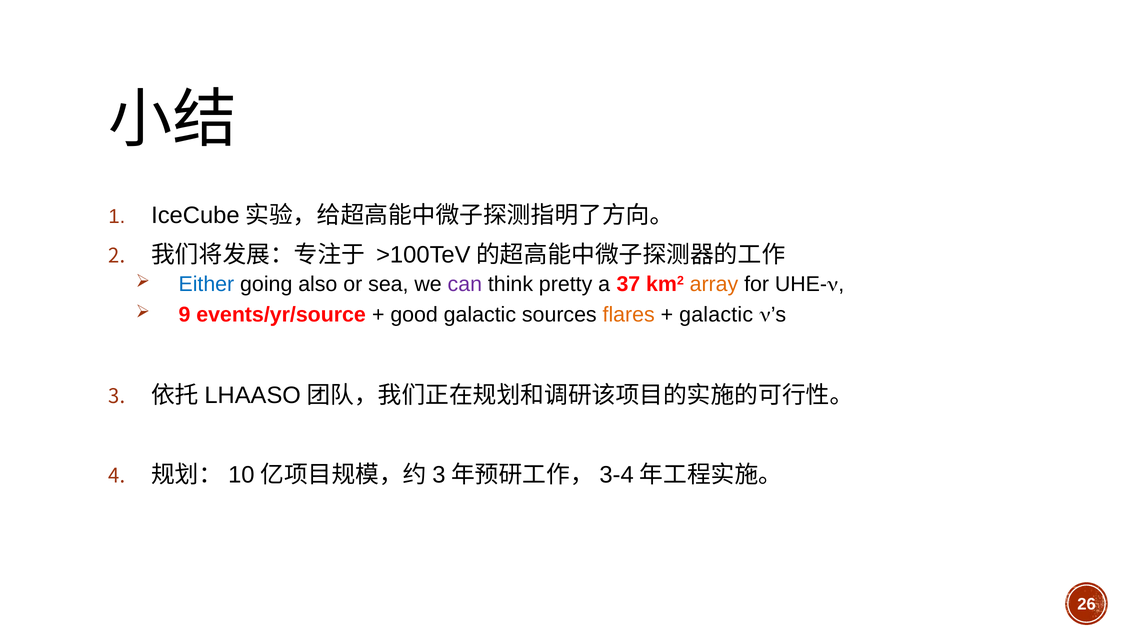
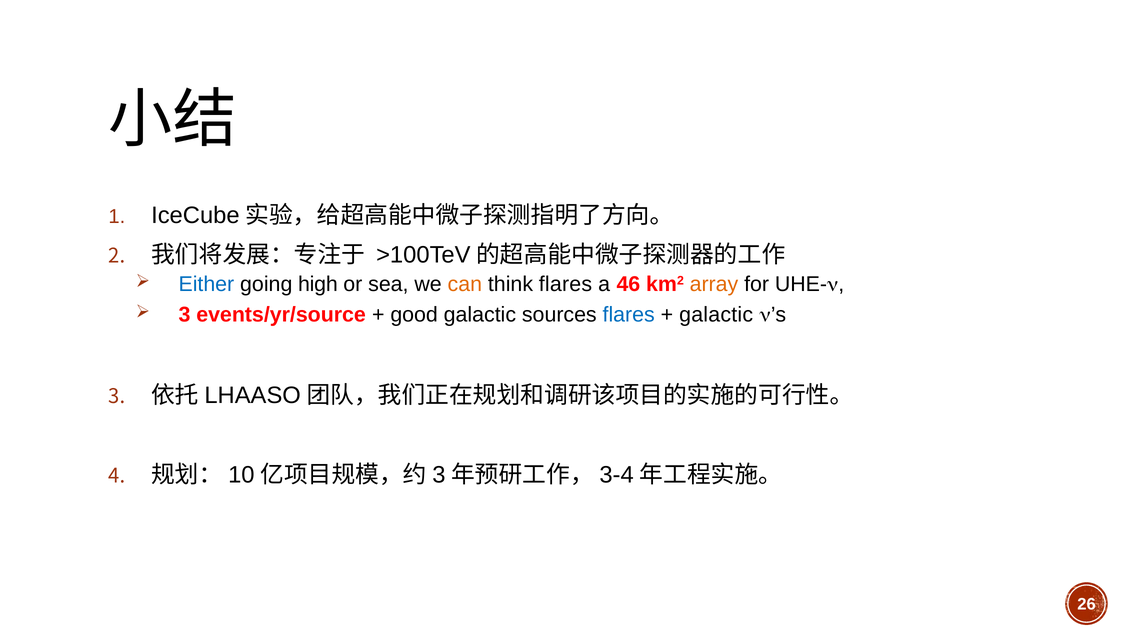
also: also -> high
can colour: purple -> orange
think pretty: pretty -> flares
37: 37 -> 46
9 at (184, 314): 9 -> 3
flares at (629, 314) colour: orange -> blue
